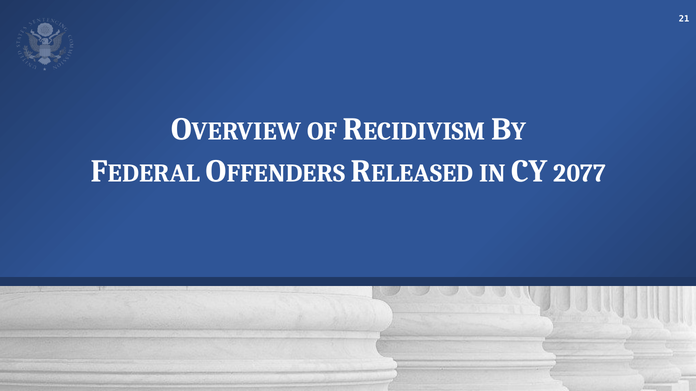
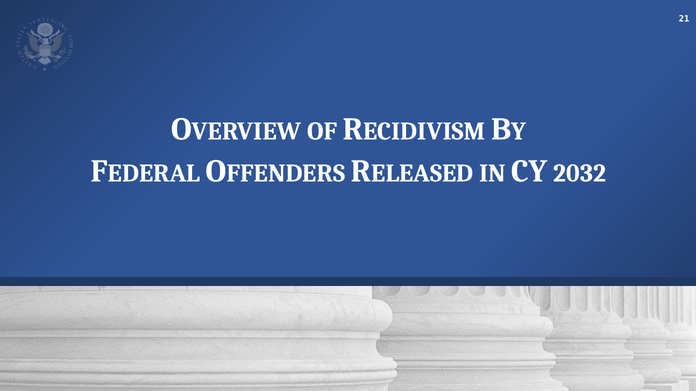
2077: 2077 -> 2032
